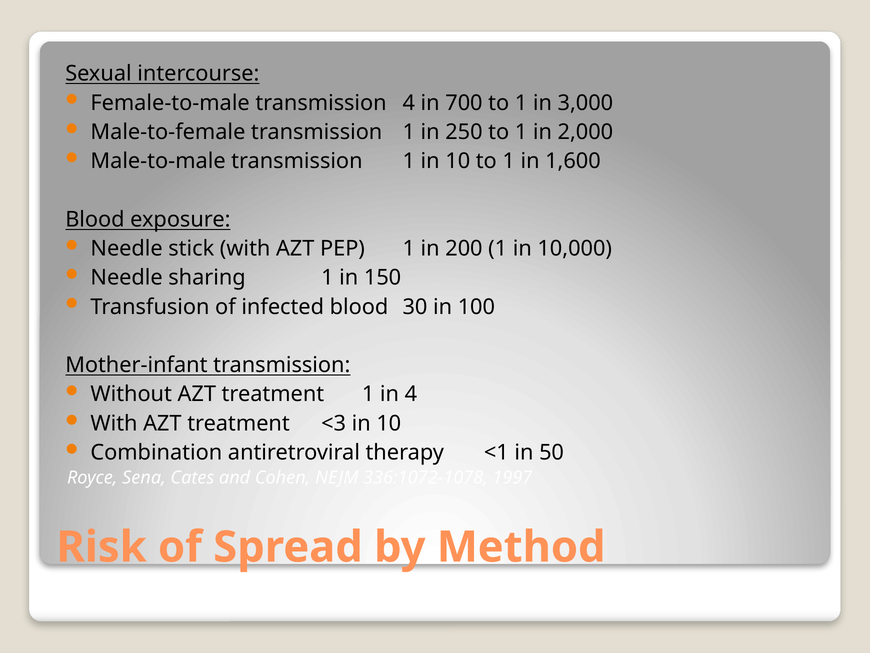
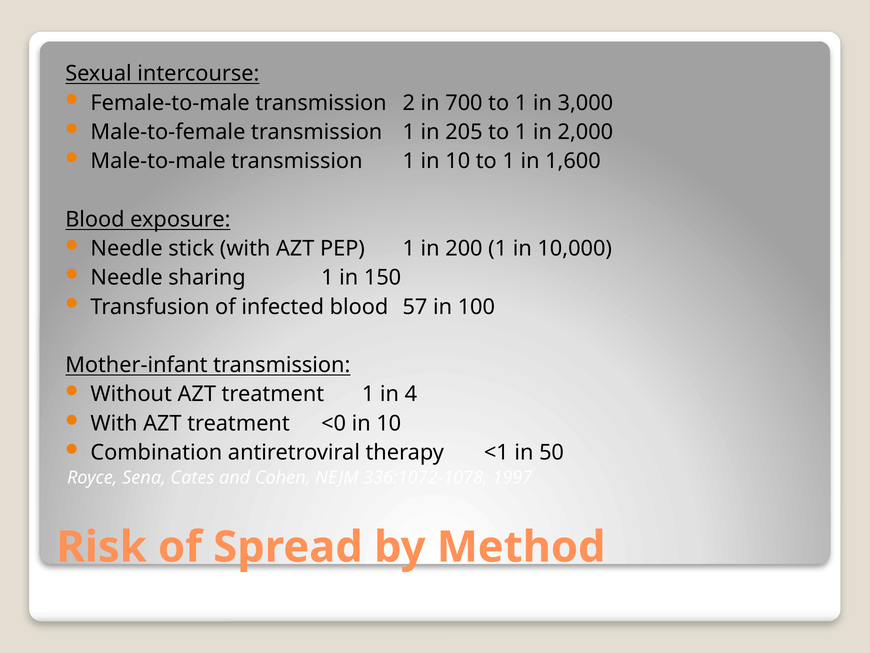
transmission 4: 4 -> 2
250: 250 -> 205
30: 30 -> 57
<3: <3 -> <0
